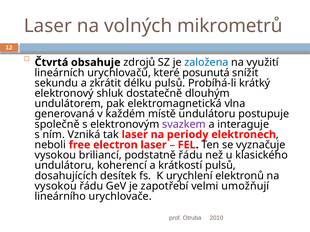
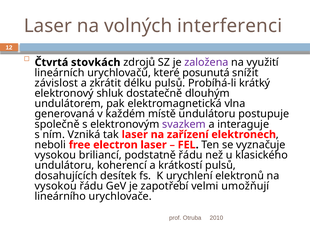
mikrometrů: mikrometrů -> interferenci
obsahuje: obsahuje -> stovkách
založena colour: blue -> purple
sekundu: sekundu -> závislost
periody: periody -> zařízení
